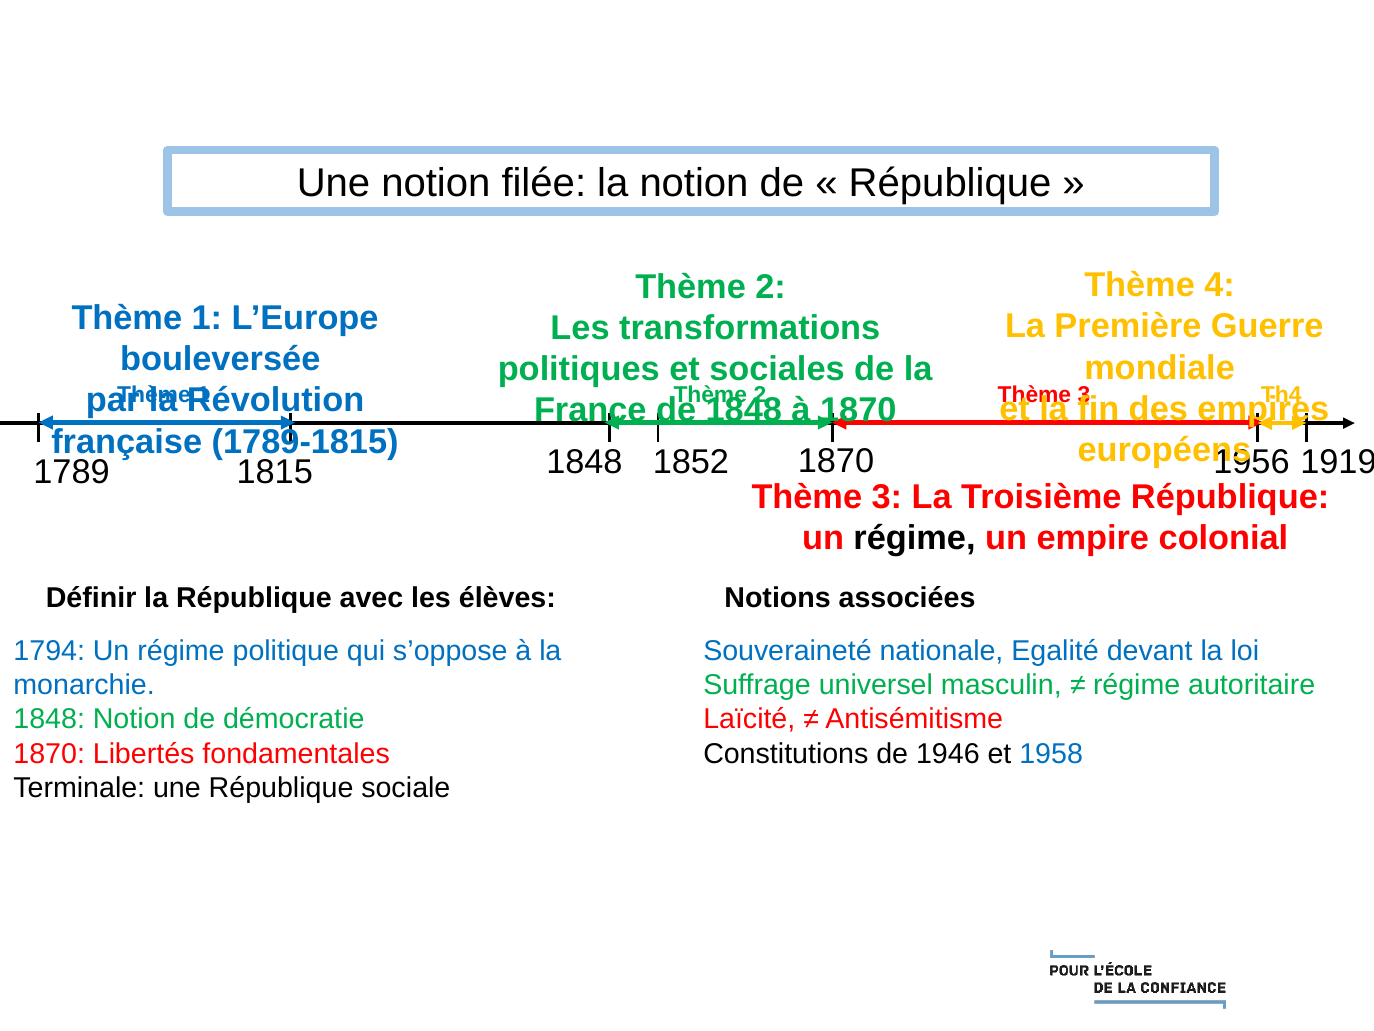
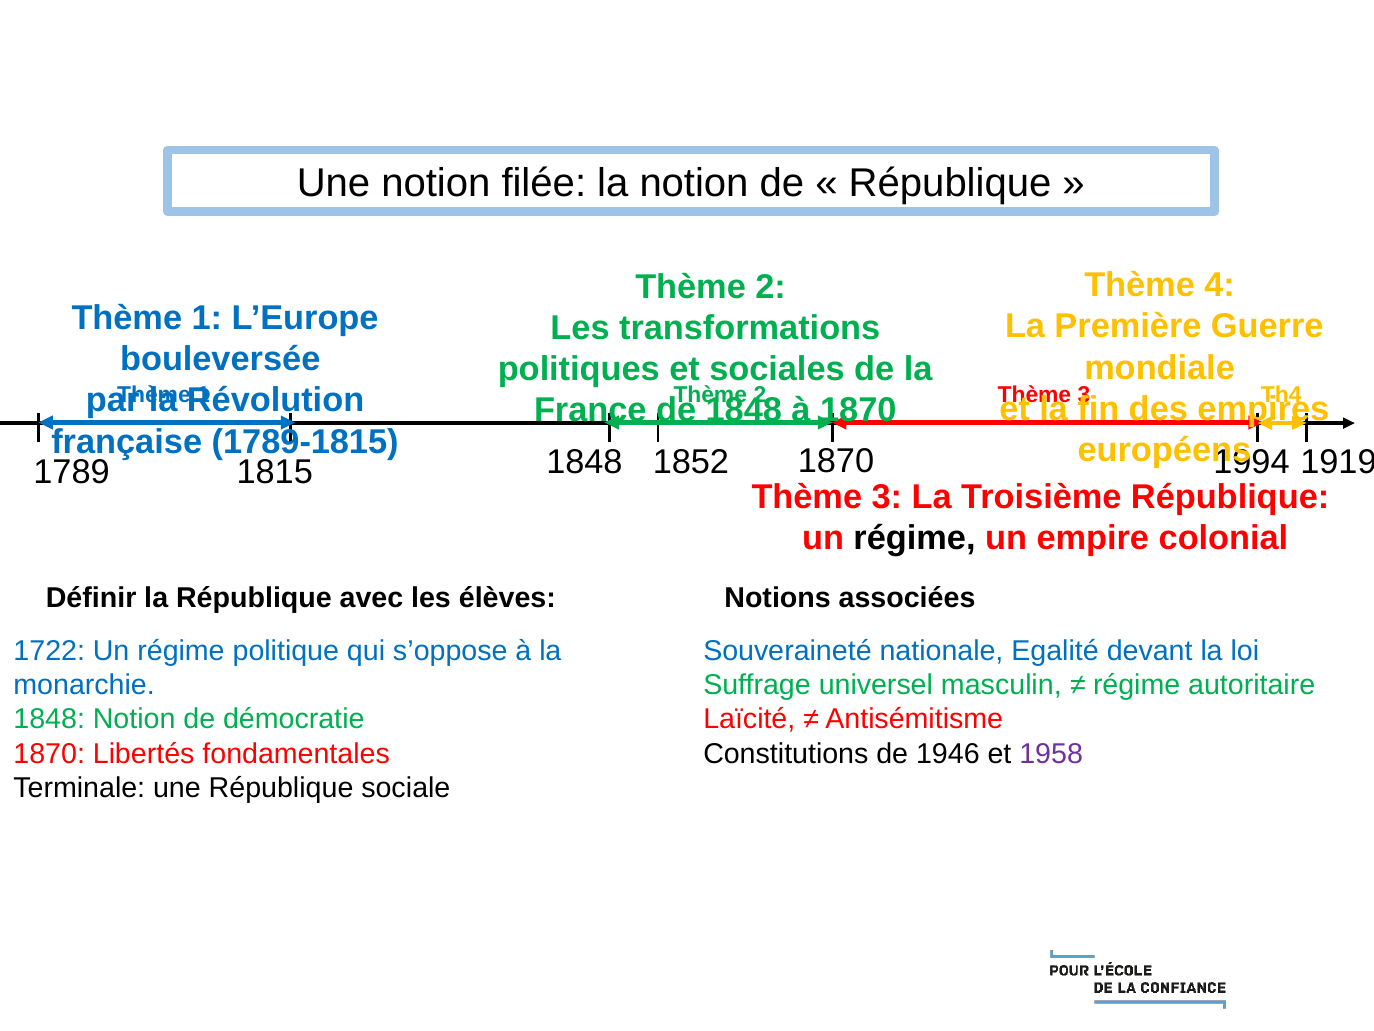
1956: 1956 -> 1994
1794: 1794 -> 1722
1958 colour: blue -> purple
